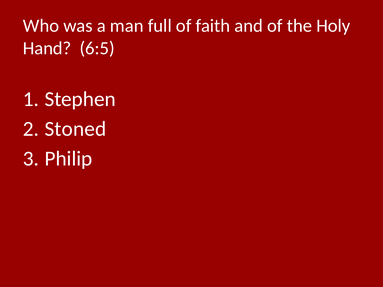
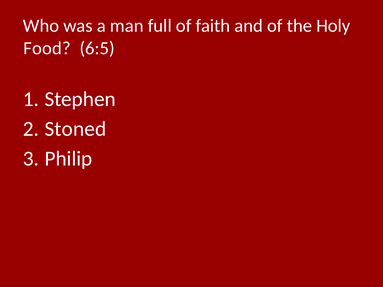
Hand: Hand -> Food
